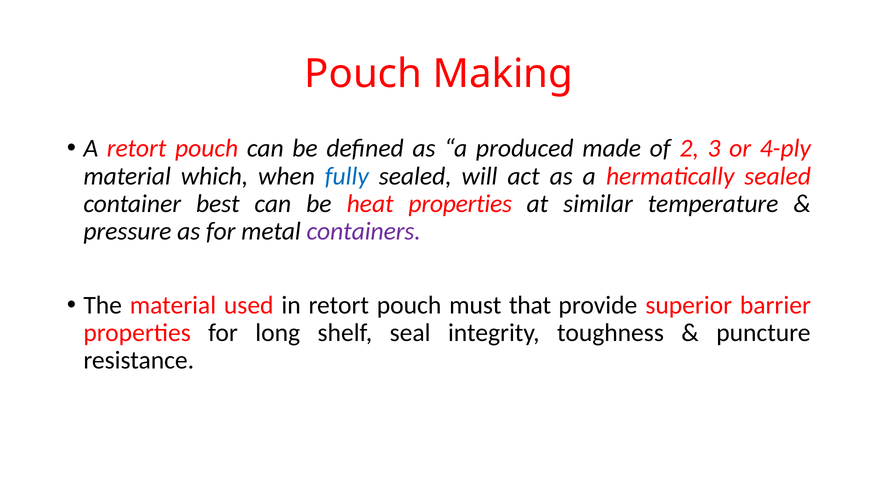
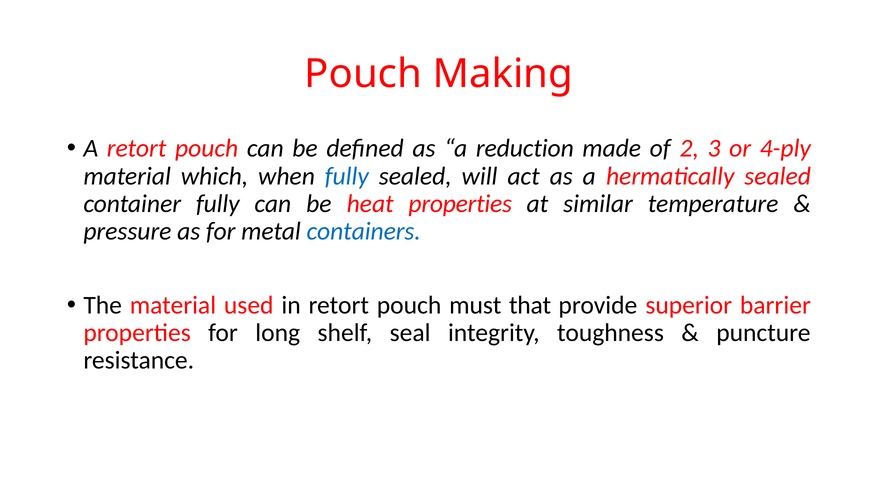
produced: produced -> reduction
container best: best -> fully
containers colour: purple -> blue
